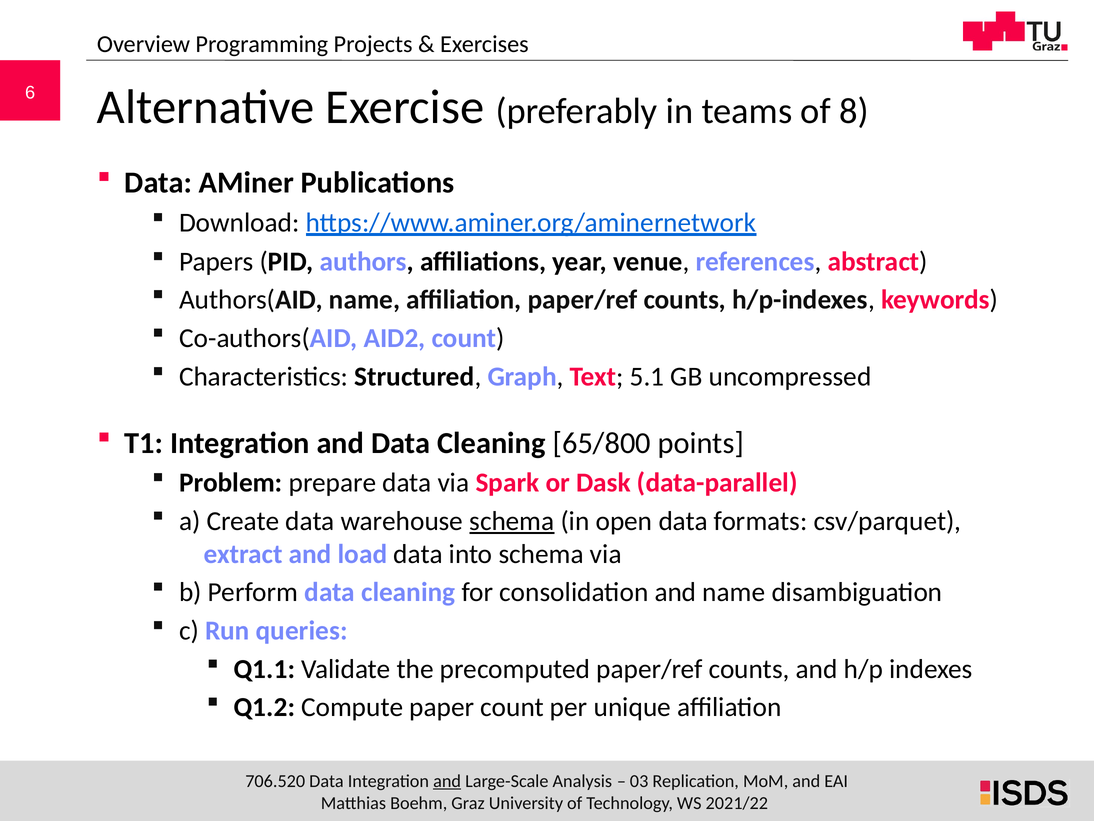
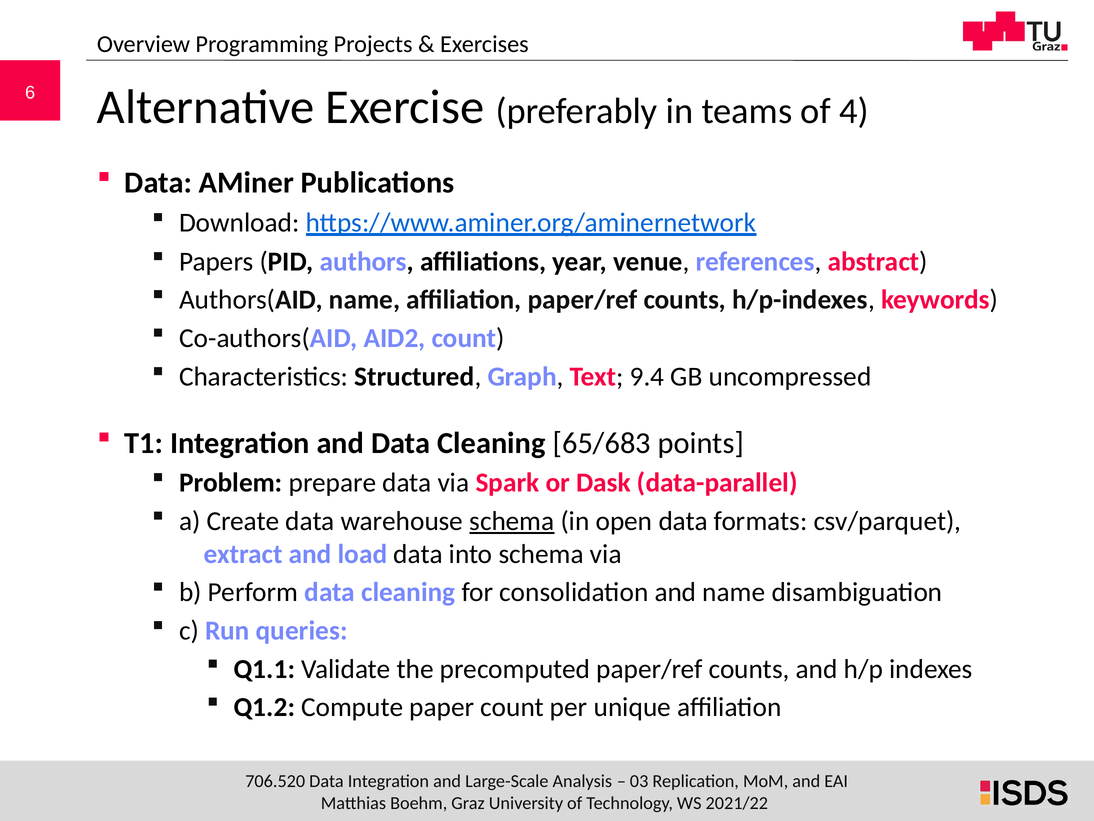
8: 8 -> 4
5.1: 5.1 -> 9.4
65/800: 65/800 -> 65/683
and at (447, 781) underline: present -> none
